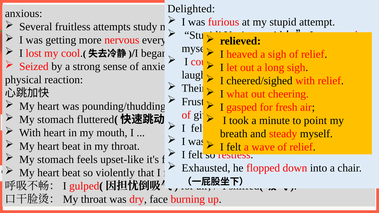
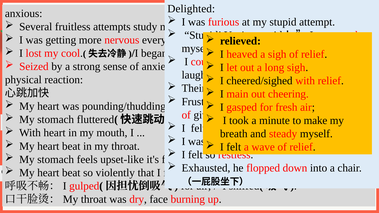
what at (237, 94): what -> main
point: point -> make
